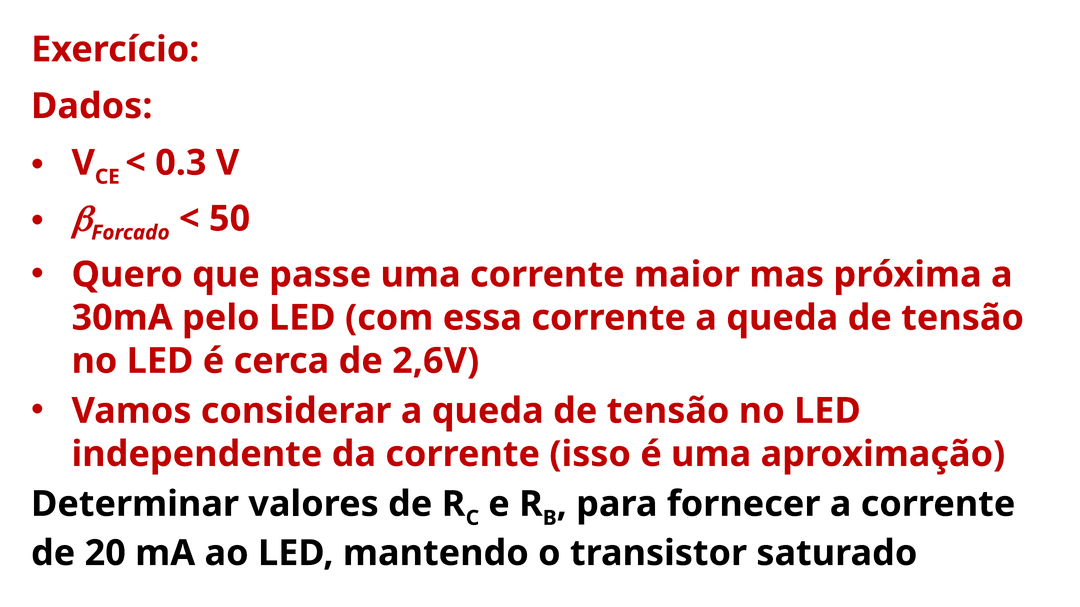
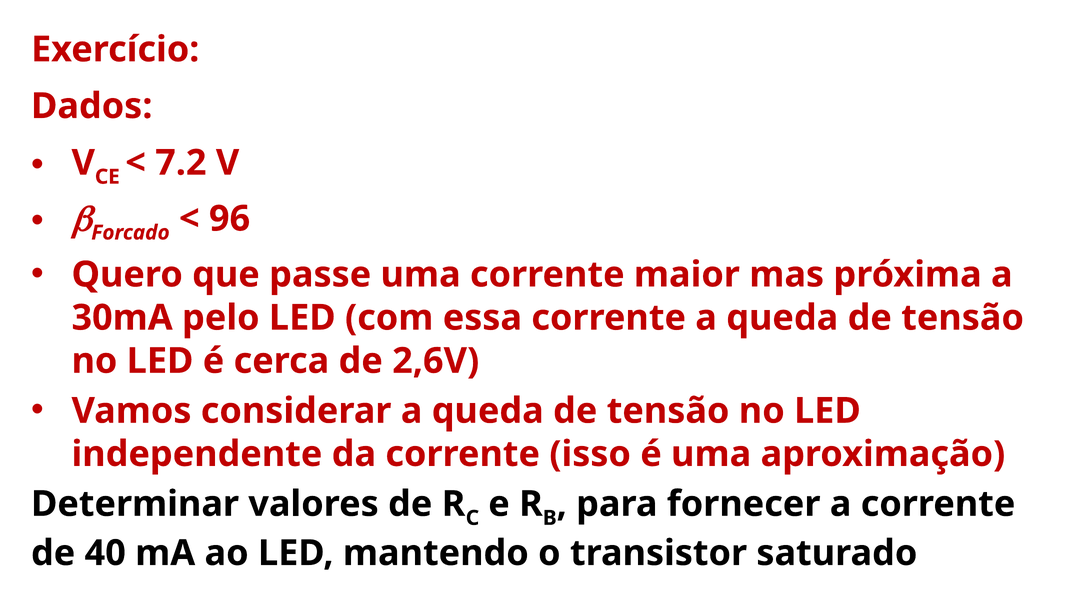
0.3: 0.3 -> 7.2
50: 50 -> 96
20: 20 -> 40
